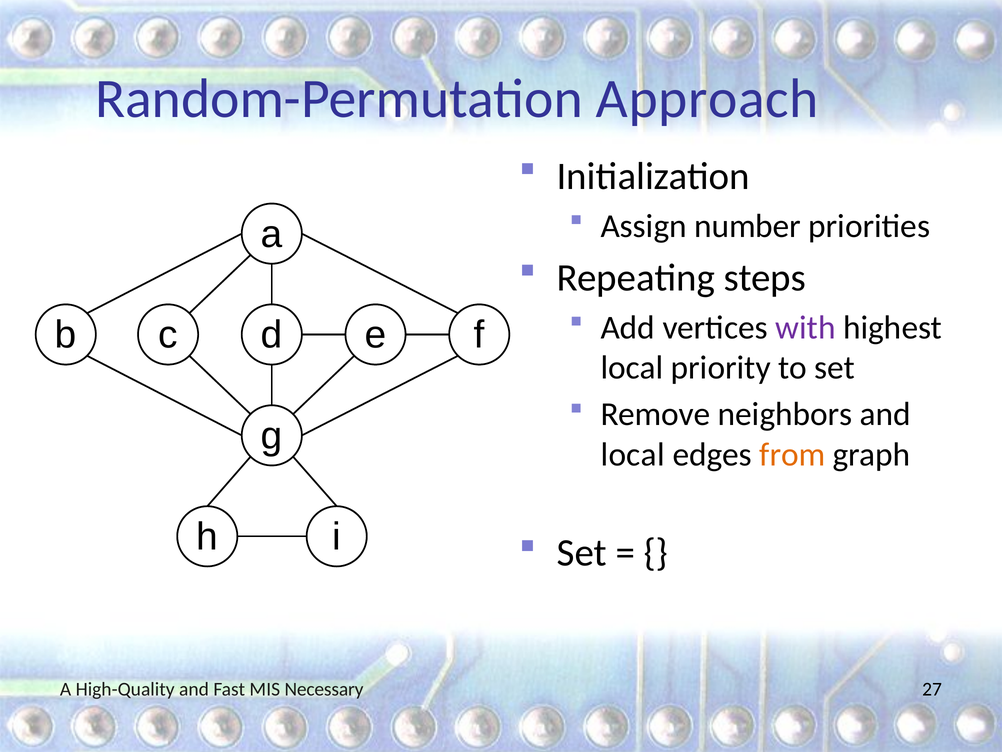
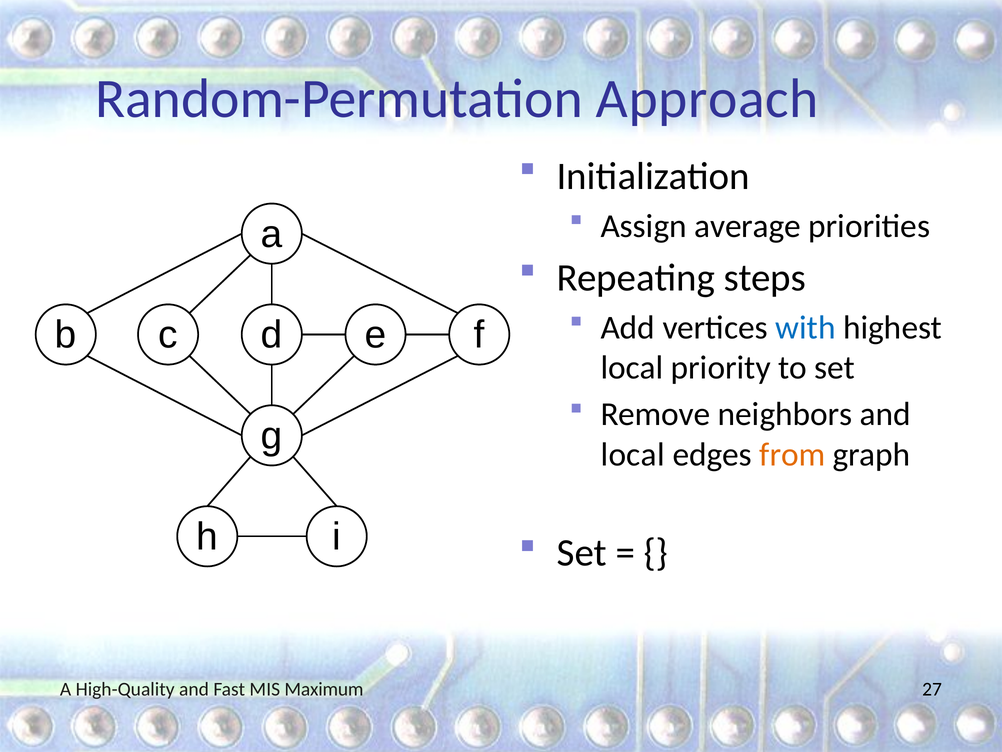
number: number -> average
with colour: purple -> blue
Necessary: Necessary -> Maximum
